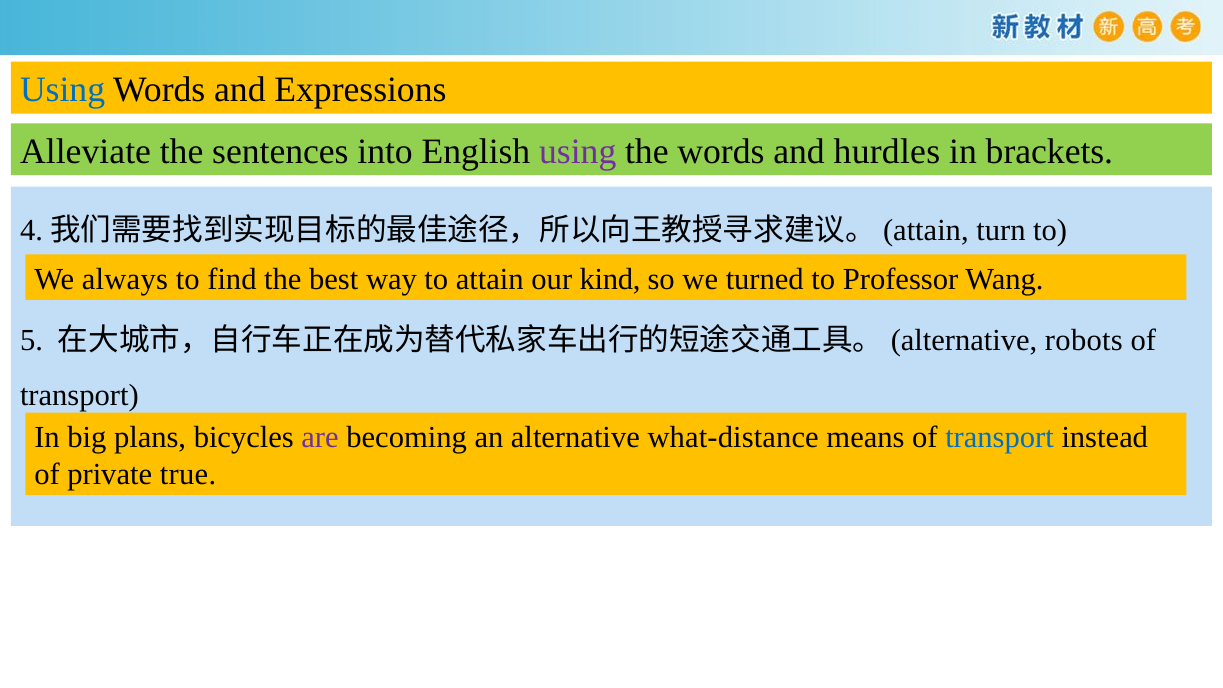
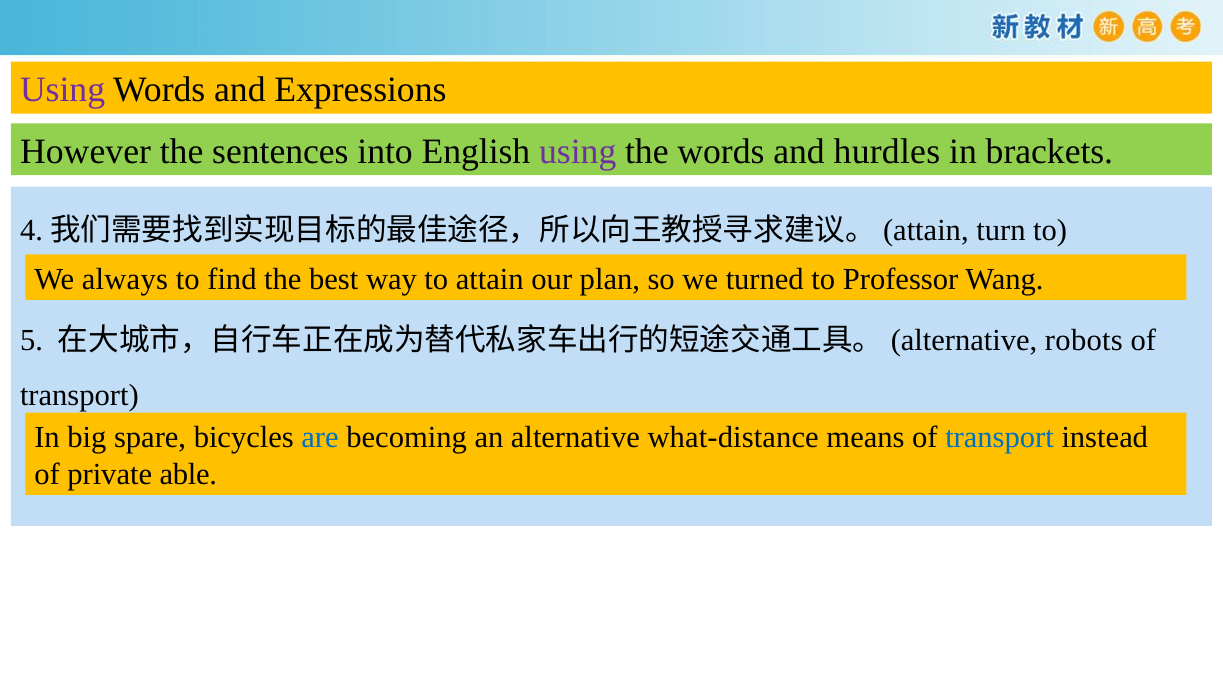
Using at (63, 90) colour: blue -> purple
Alleviate: Alleviate -> However
kind: kind -> plan
plans: plans -> spare
are colour: purple -> blue
true: true -> able
